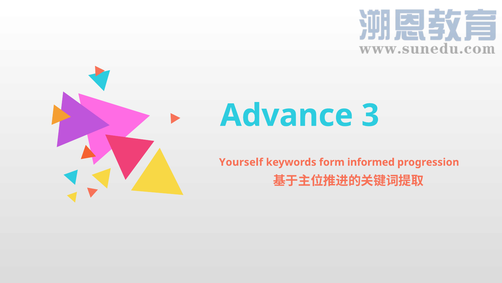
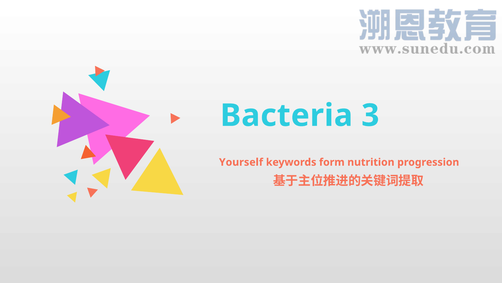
Advance: Advance -> Bacteria
informed: informed -> nutrition
